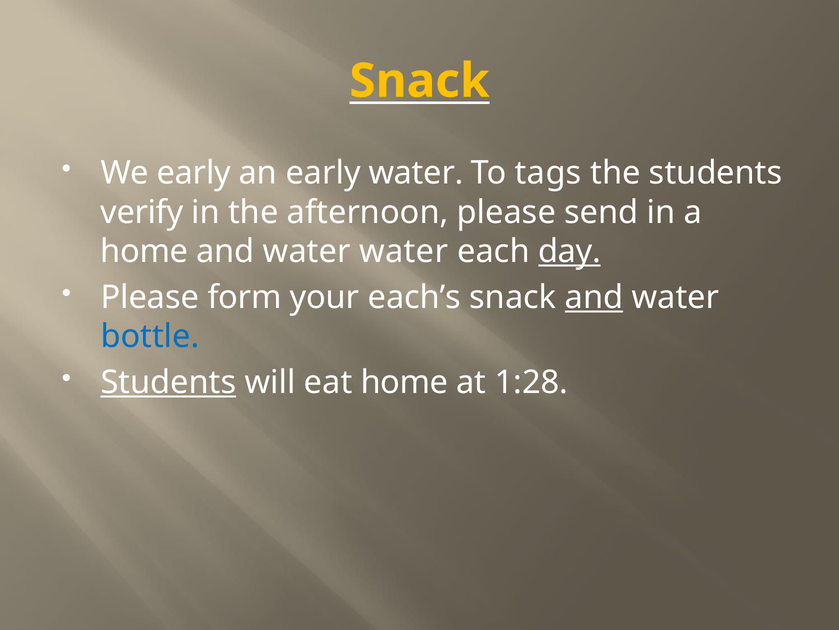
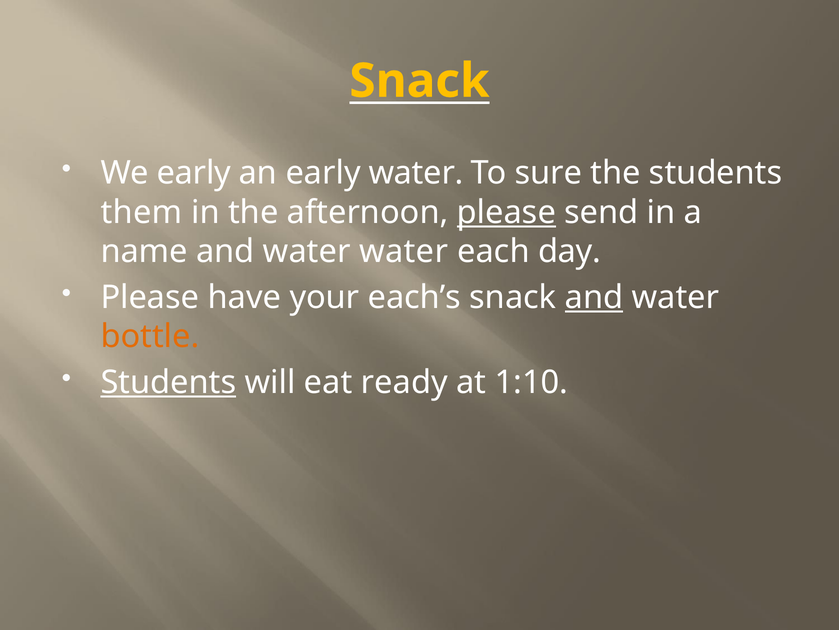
tags: tags -> sure
verify: verify -> them
please at (506, 212) underline: none -> present
home at (144, 251): home -> name
day underline: present -> none
form: form -> have
bottle colour: blue -> orange
eat home: home -> ready
1:28: 1:28 -> 1:10
